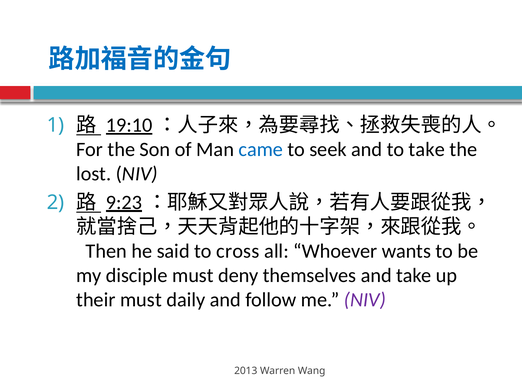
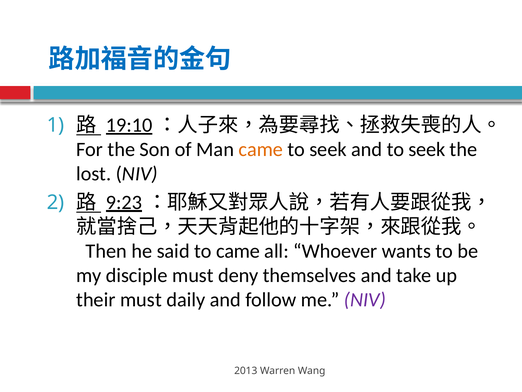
came at (261, 149) colour: blue -> orange
and to take: take -> seek
to cross: cross -> came
